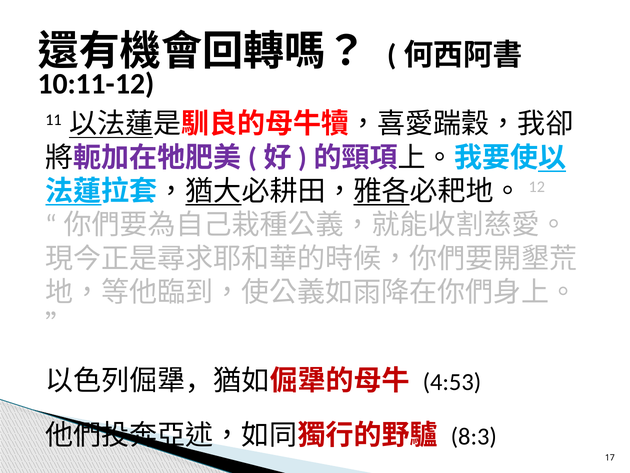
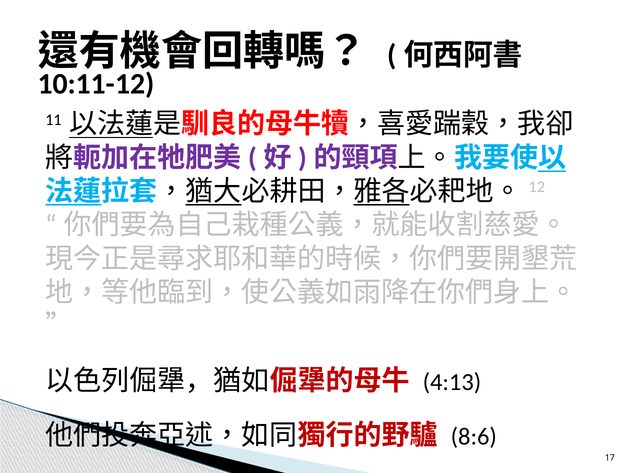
4:53: 4:53 -> 4:13
8:3: 8:3 -> 8:6
